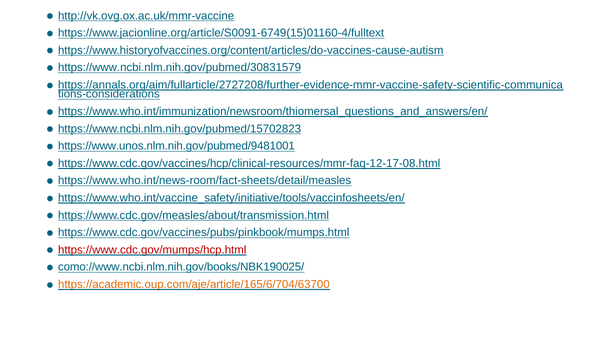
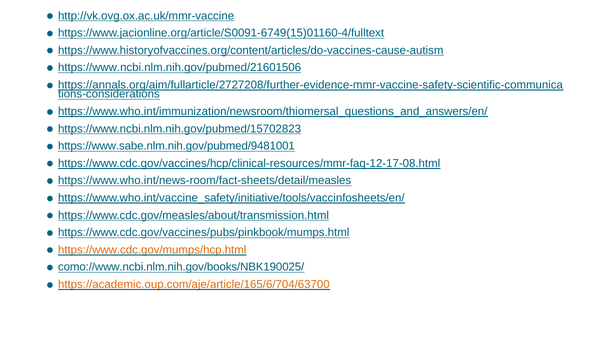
https://www.ncbi.nlm.nih.gov/pubmed/30831579: https://www.ncbi.nlm.nih.gov/pubmed/30831579 -> https://www.ncbi.nlm.nih.gov/pubmed/21601506
https://www.unos.nlm.nih.gov/pubmed/9481001: https://www.unos.nlm.nih.gov/pubmed/9481001 -> https://www.sabe.nlm.nih.gov/pubmed/9481001
https://www.cdc.gov/mumps/hcp.html colour: red -> orange
